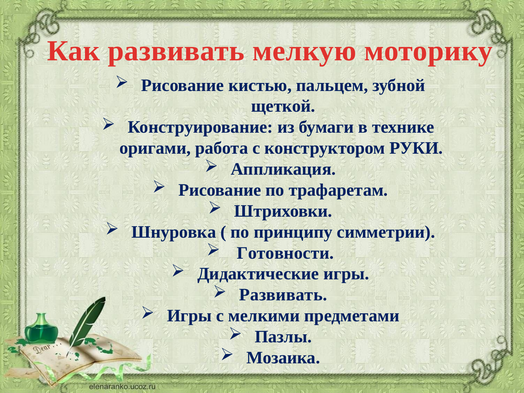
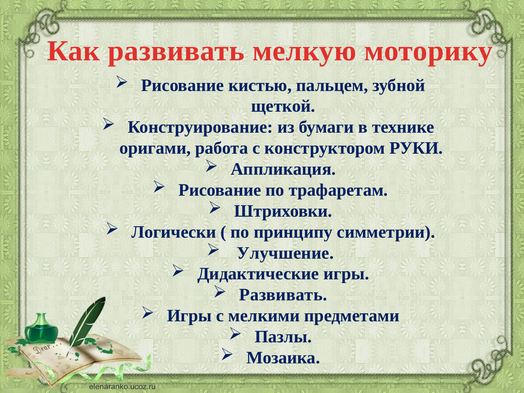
Шнуровка: Шнуровка -> Логически
Готовности: Готовности -> Улучшение
